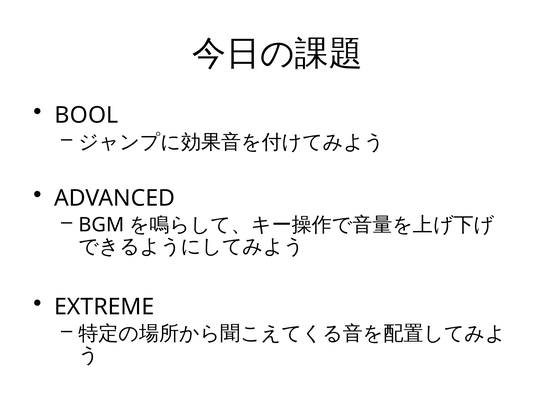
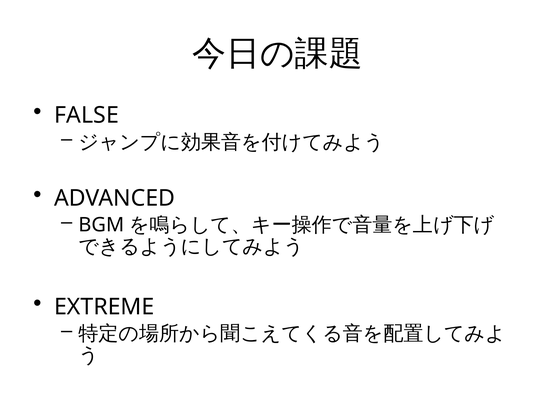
BOOL: BOOL -> FALSE
